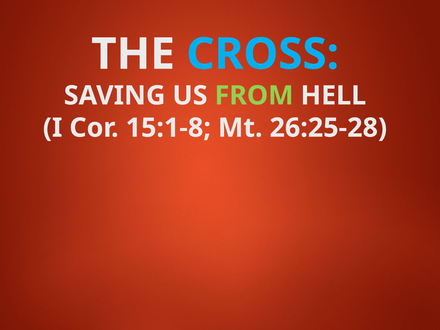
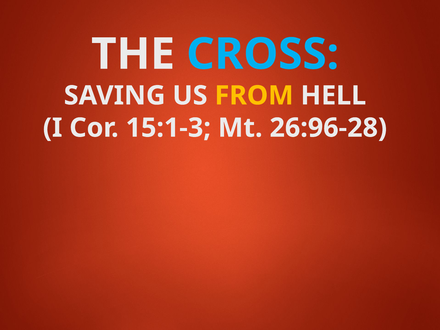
FROM colour: light green -> yellow
15:1-8: 15:1-8 -> 15:1-3
26:25-28: 26:25-28 -> 26:96-28
